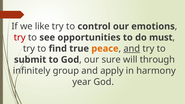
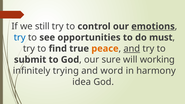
like: like -> still
emotions underline: none -> present
try at (20, 37) colour: red -> blue
through: through -> working
group: group -> trying
apply: apply -> word
year: year -> idea
